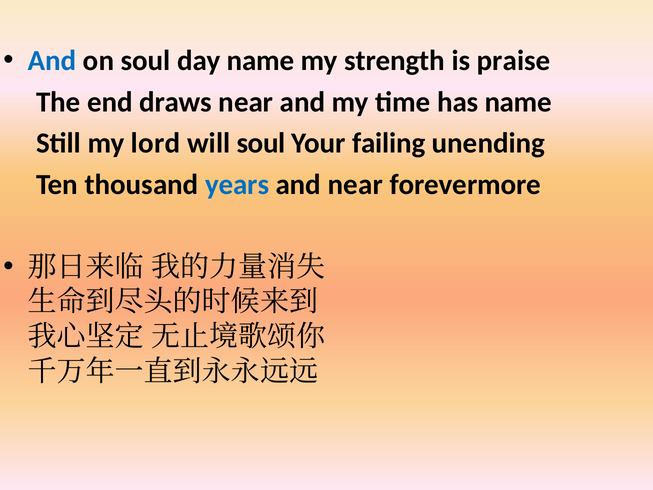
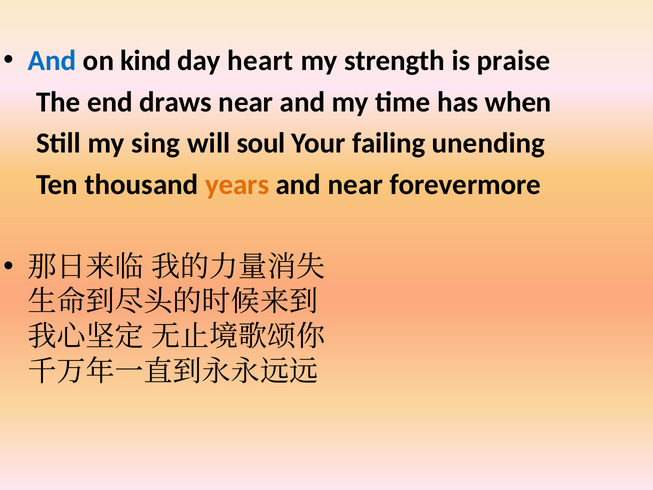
on soul: soul -> kind
day name: name -> heart
has name: name -> when
lord: lord -> sing
years colour: blue -> orange
